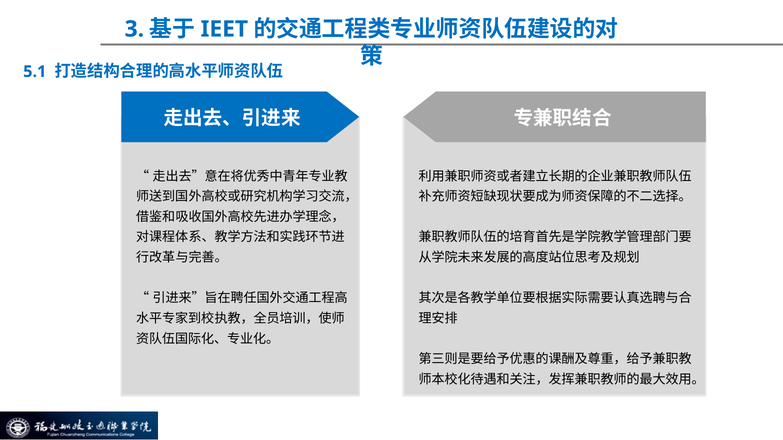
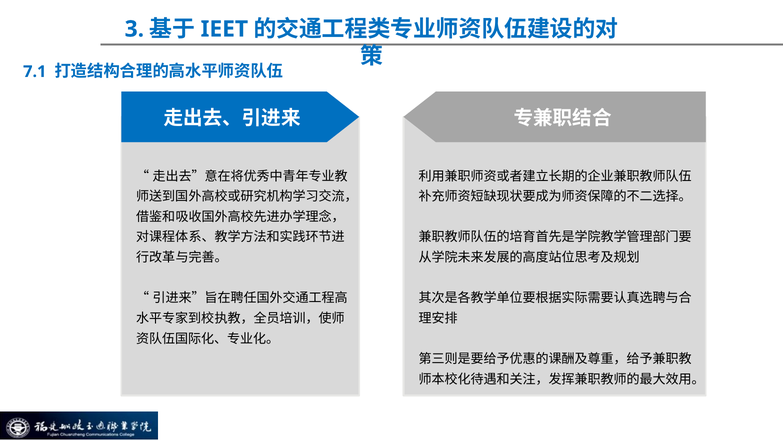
5.1: 5.1 -> 7.1
